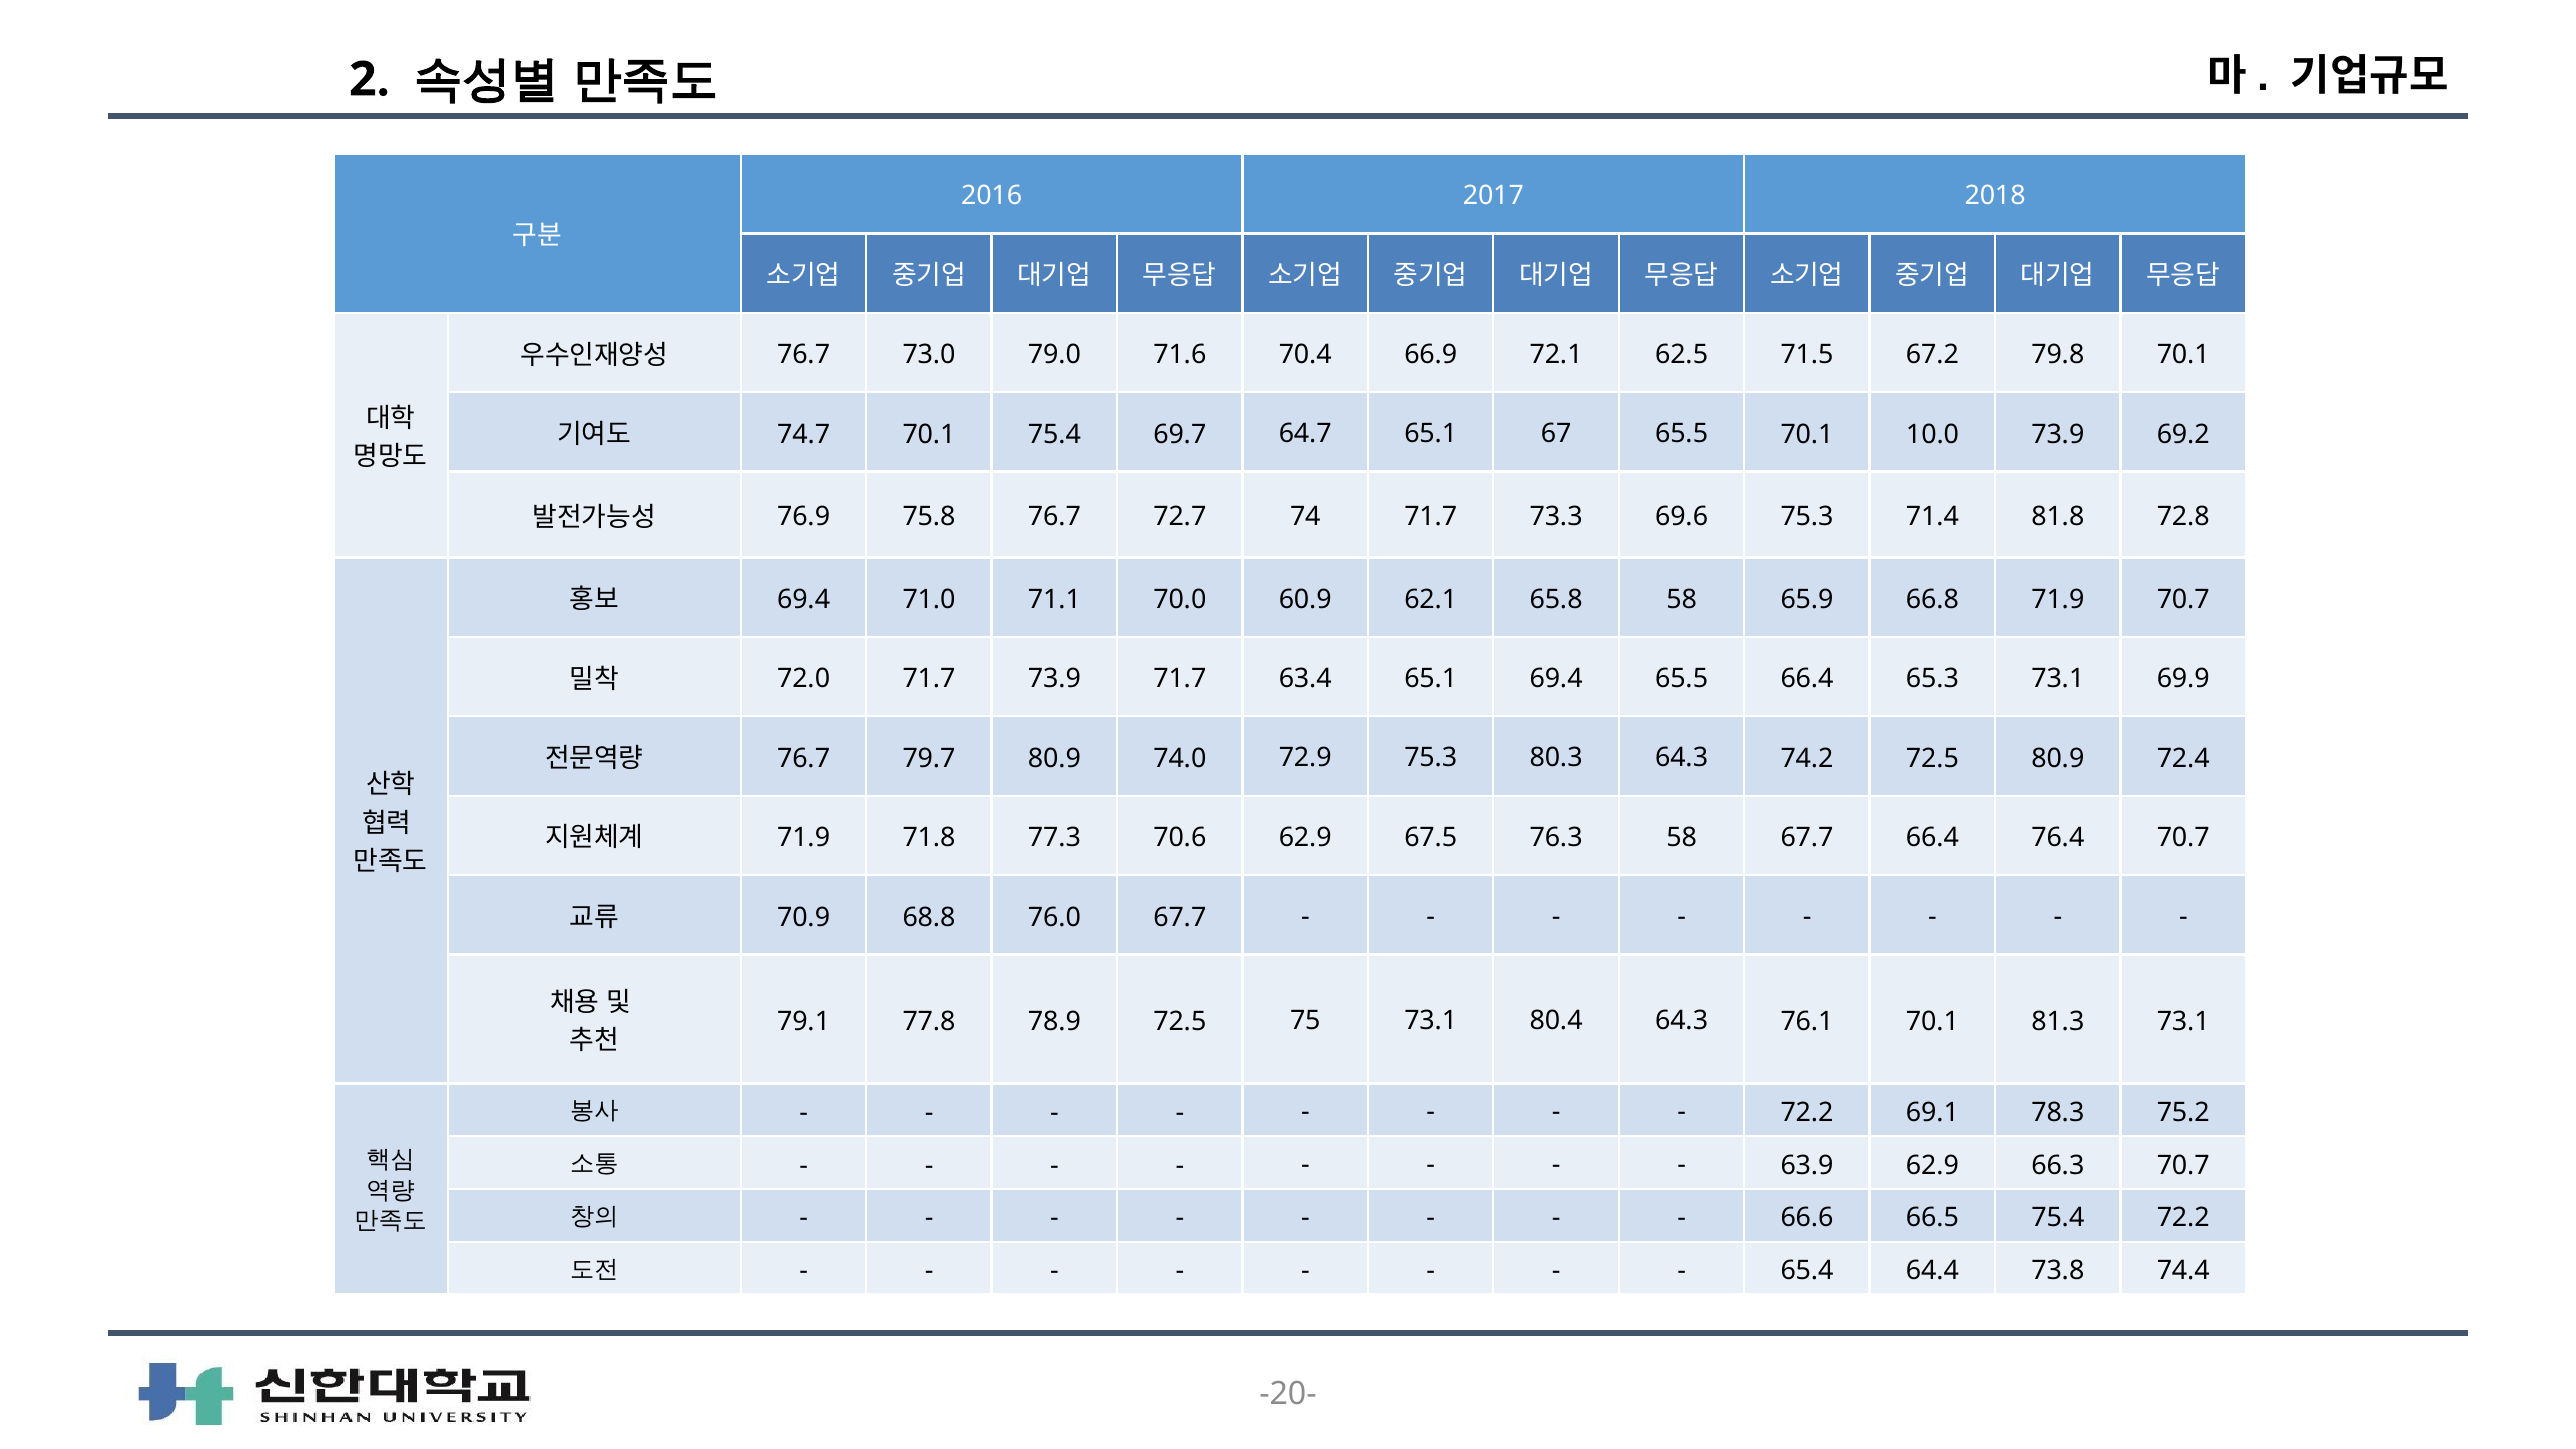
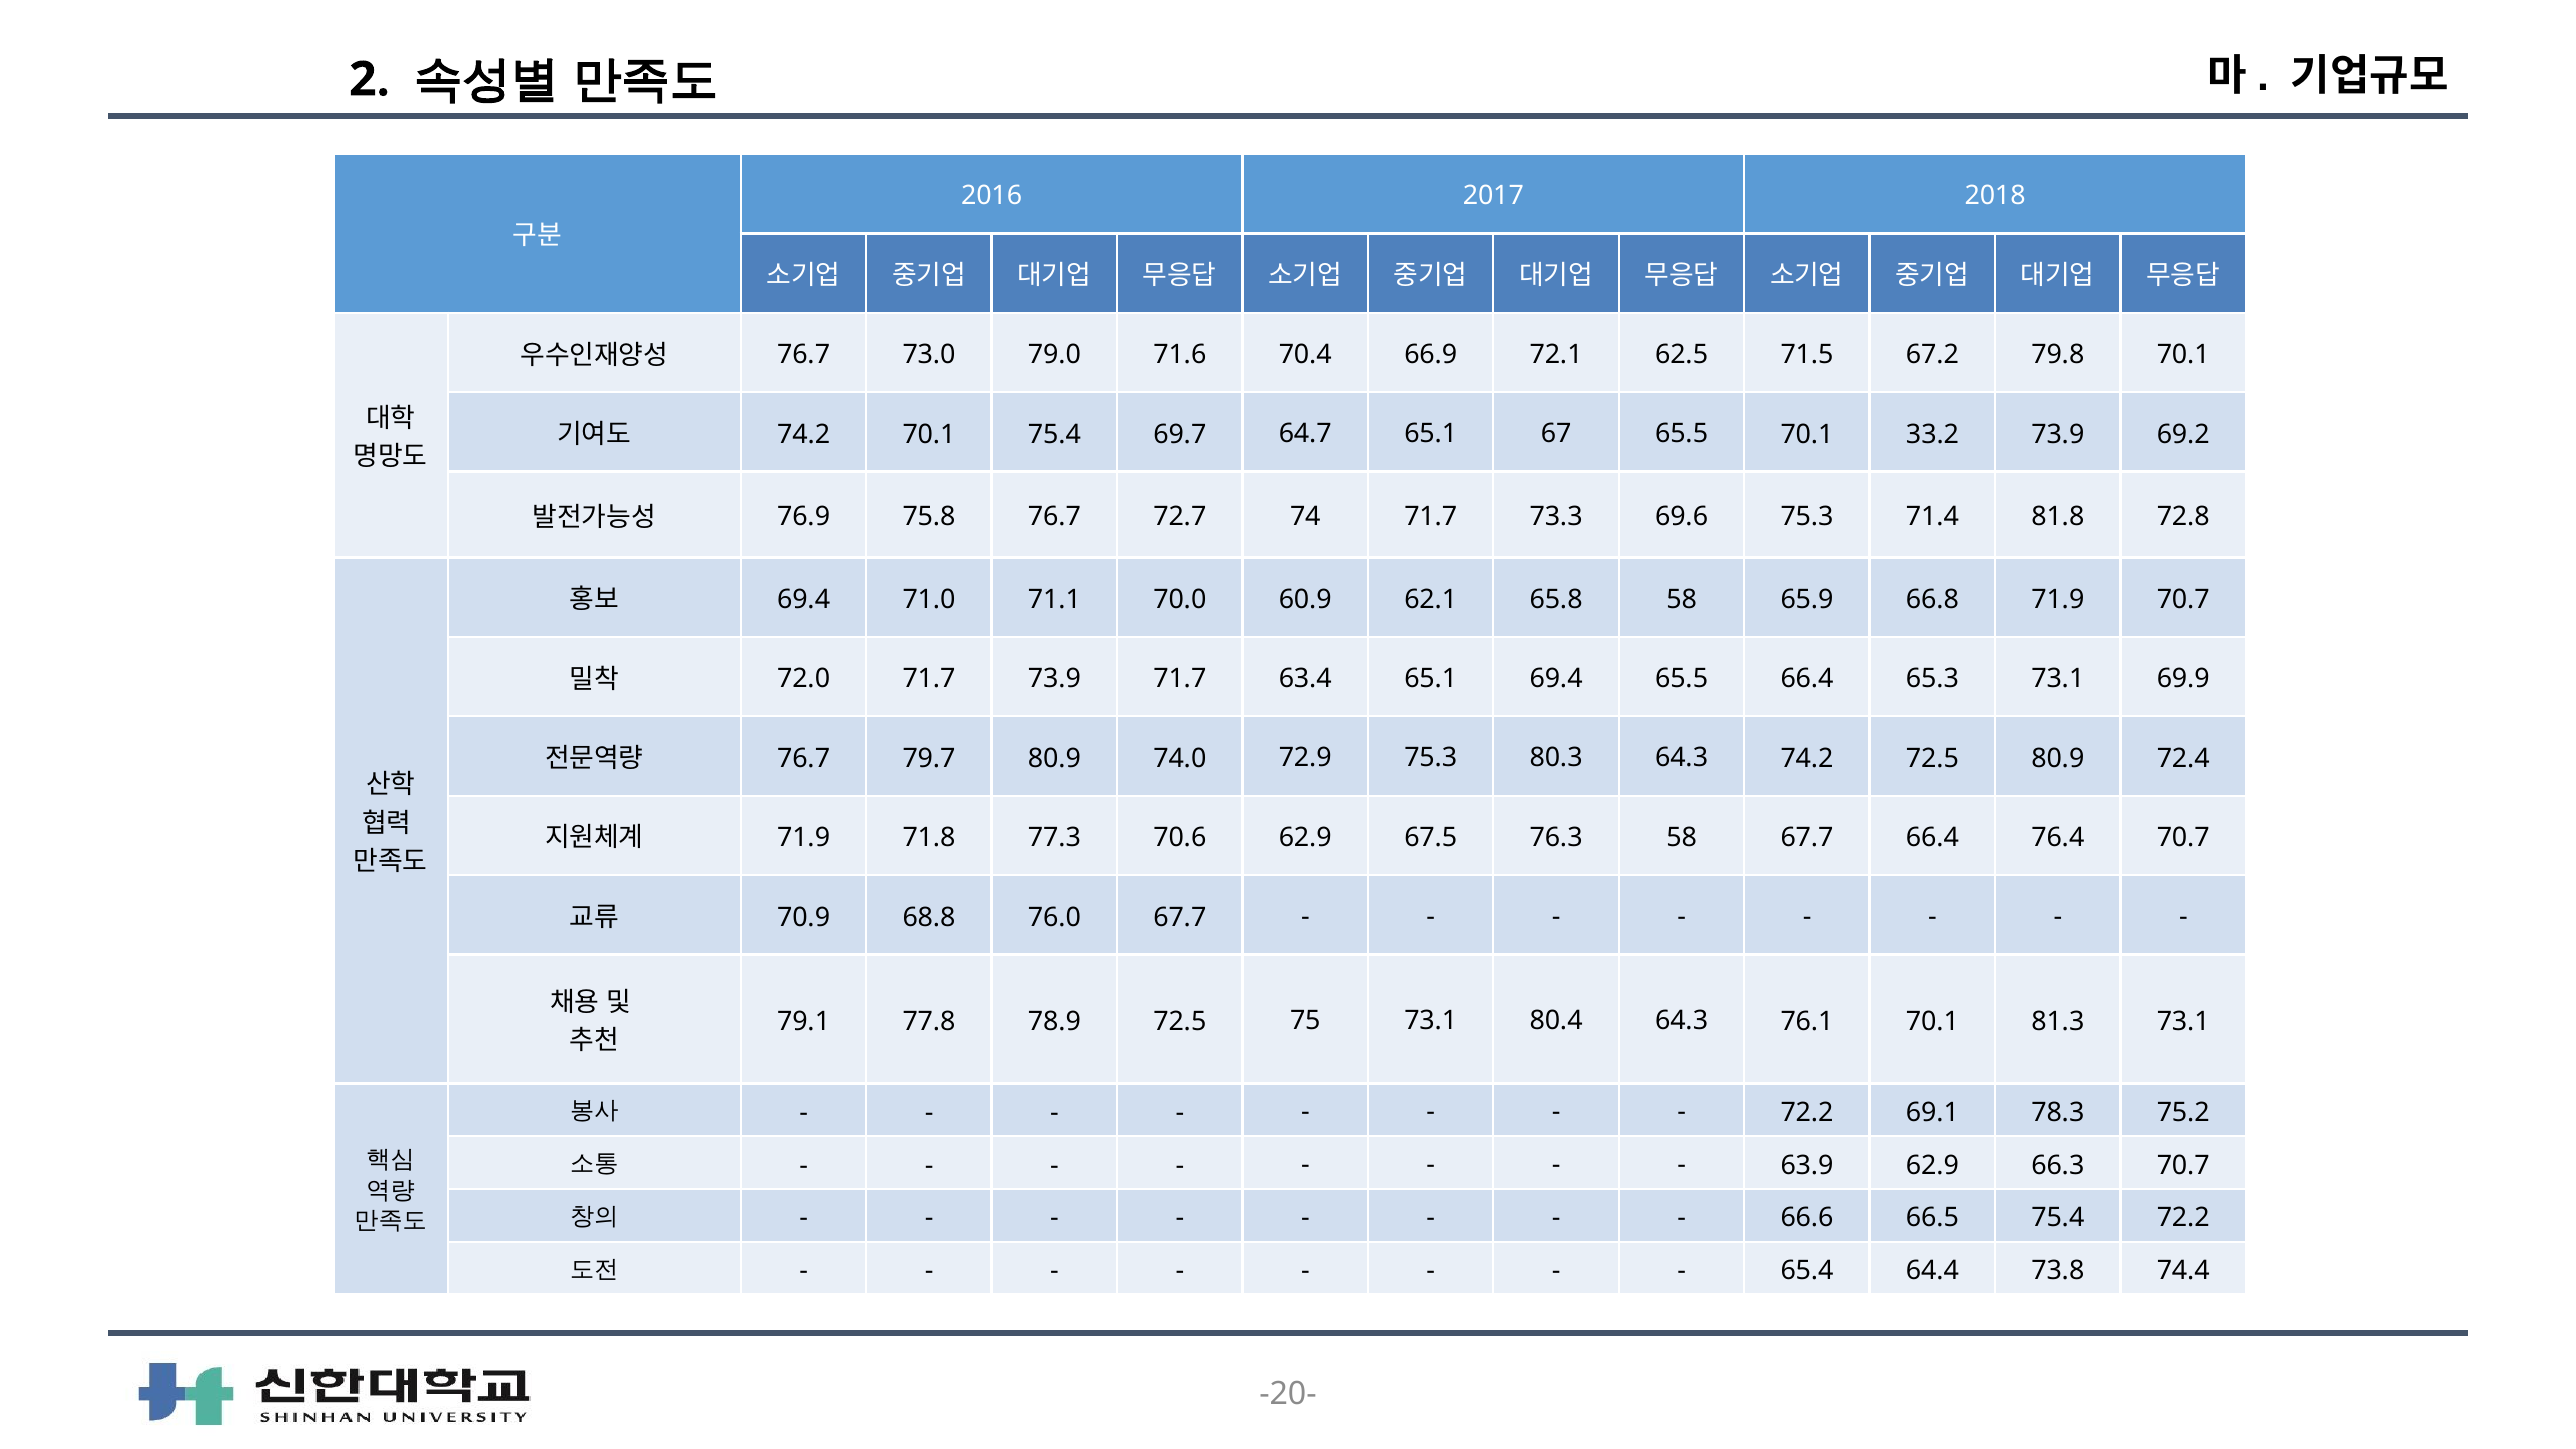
74.7 at (804, 434): 74.7 -> 74.2
10.0: 10.0 -> 33.2
